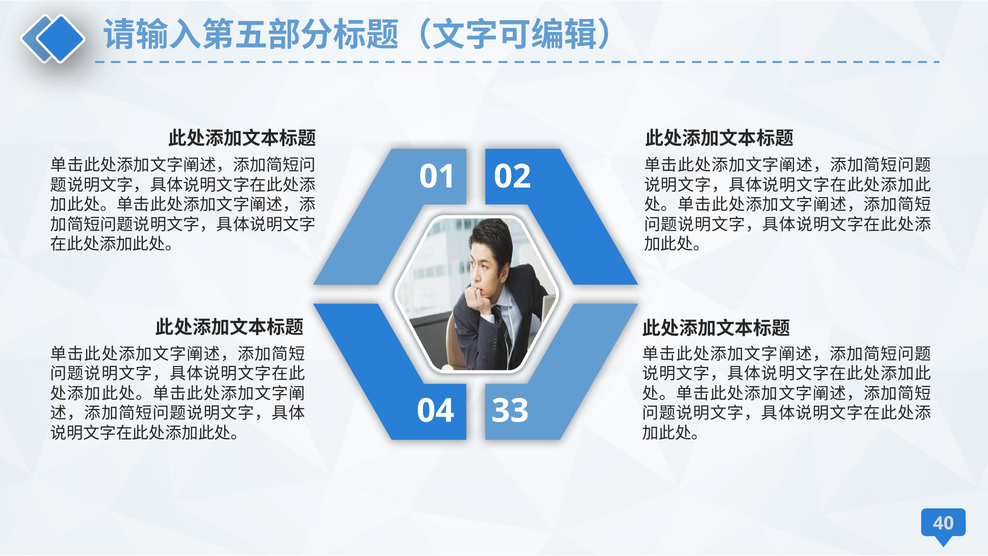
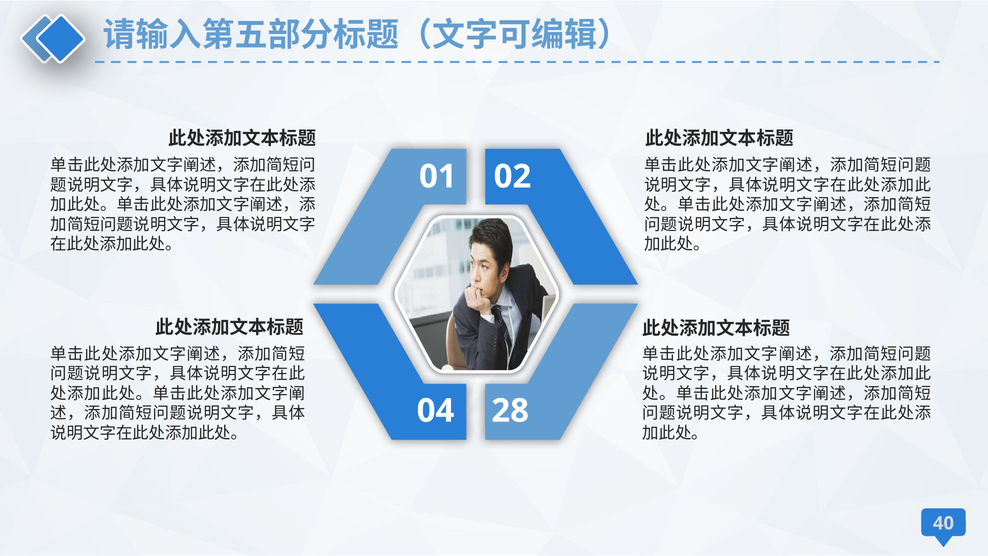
33: 33 -> 28
